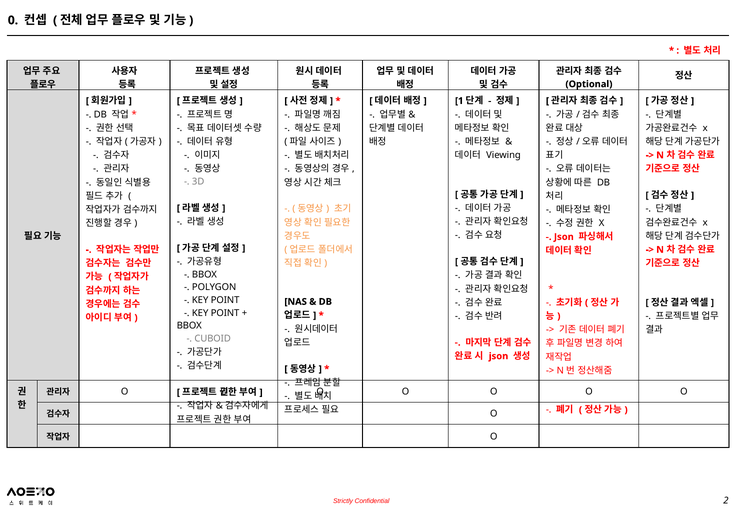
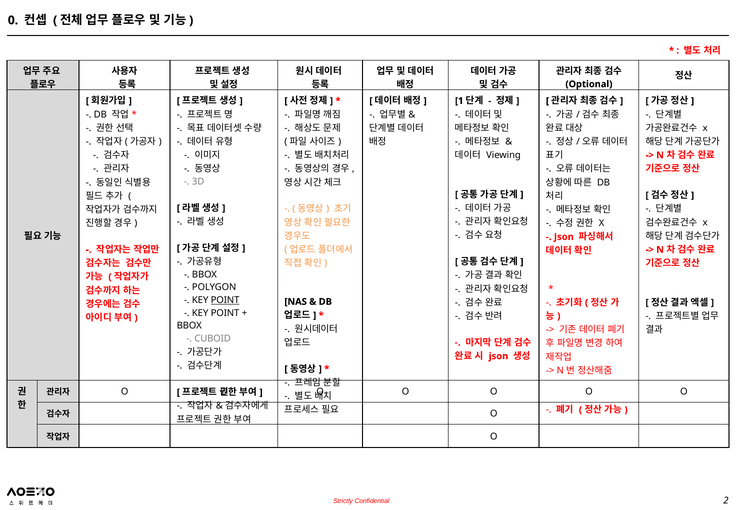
POINT at (225, 300) underline: none -> present
